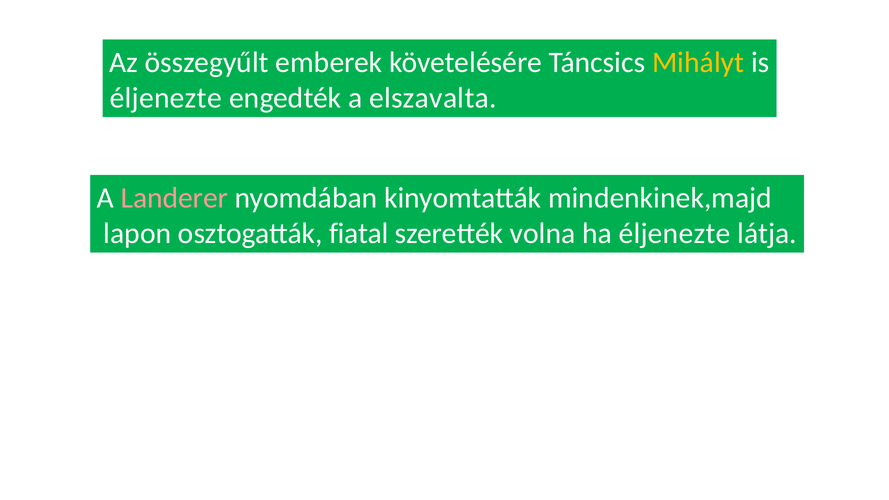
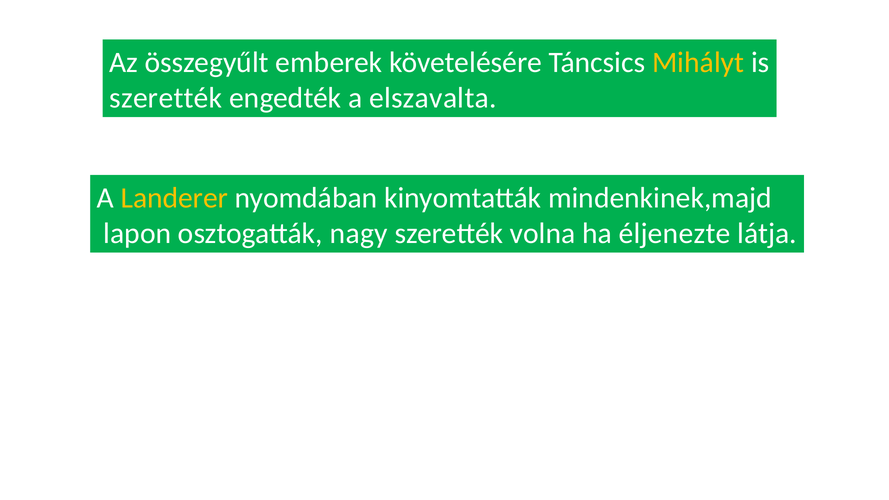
éljenezte at (166, 98): éljenezte -> szerették
Landerer colour: pink -> yellow
fiatal: fiatal -> nagy
